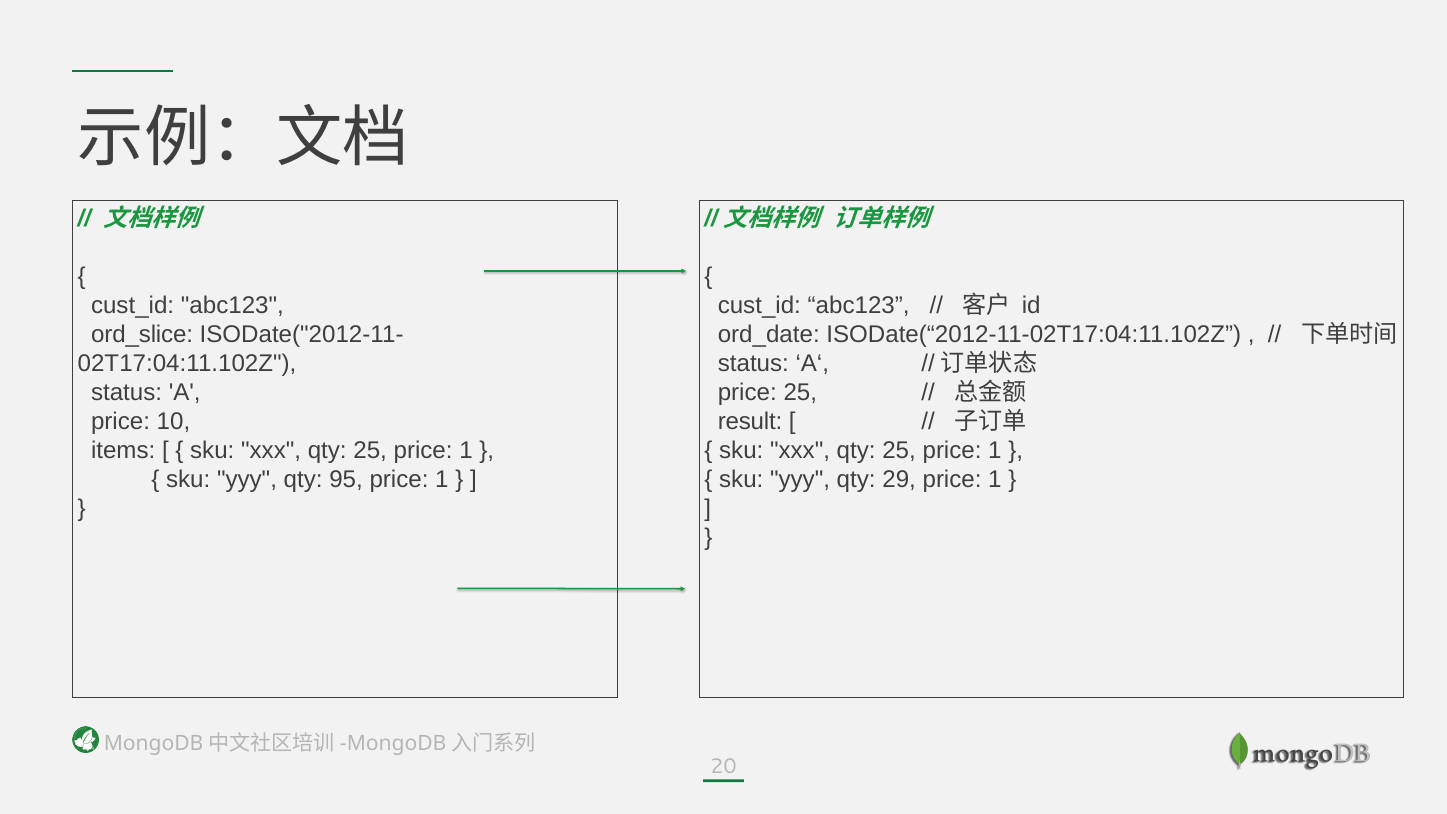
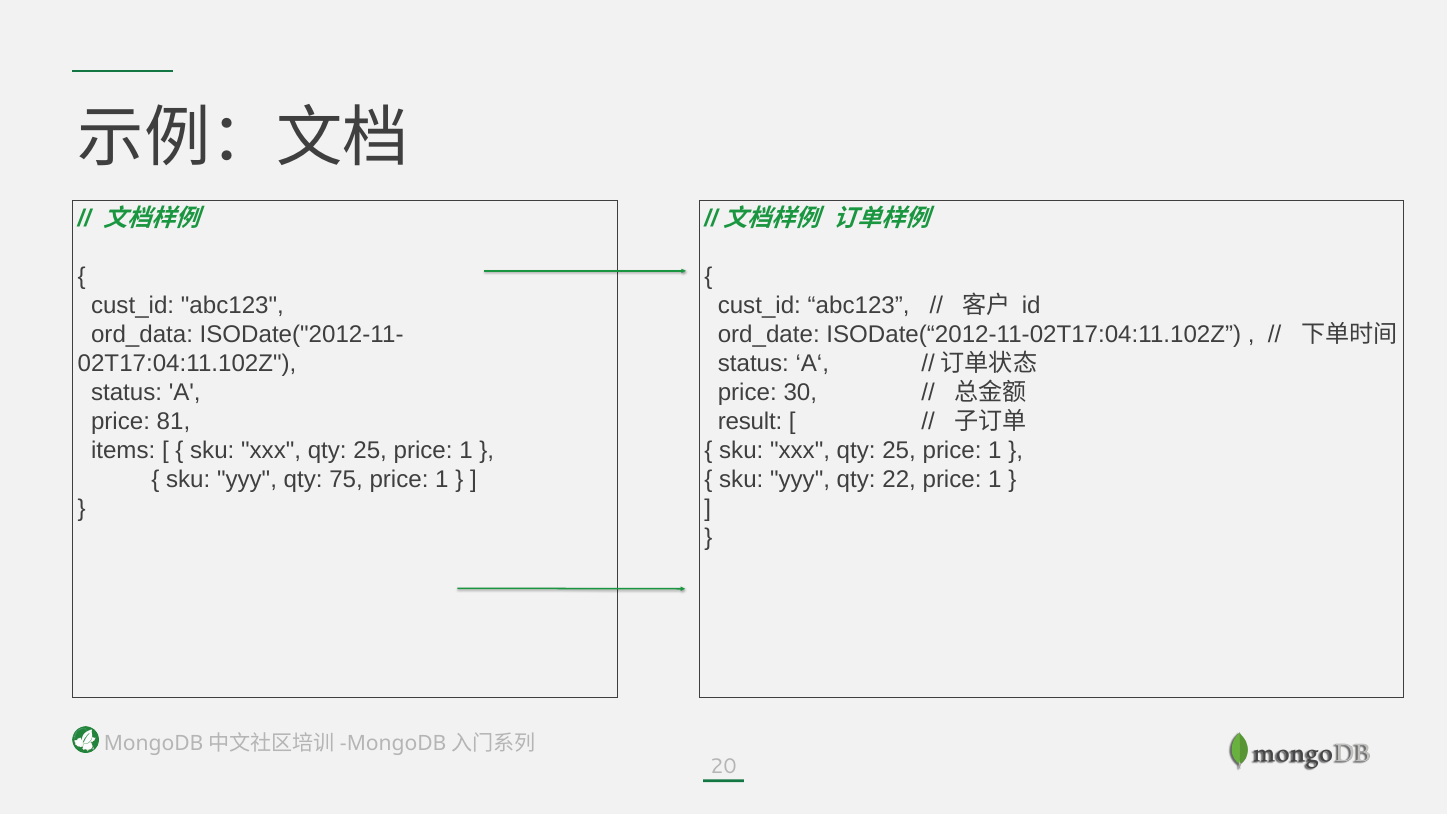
ord_slice: ord_slice -> ord_data
price 25: 25 -> 30
10: 10 -> 81
95: 95 -> 75
29: 29 -> 22
